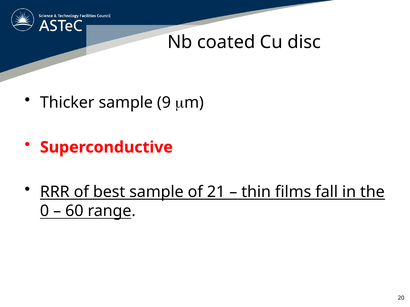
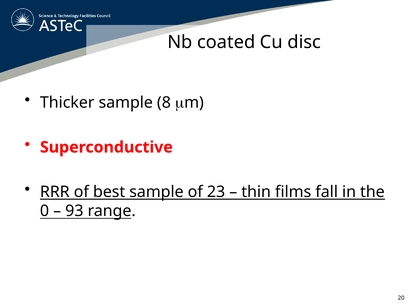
9: 9 -> 8
21: 21 -> 23
60: 60 -> 93
